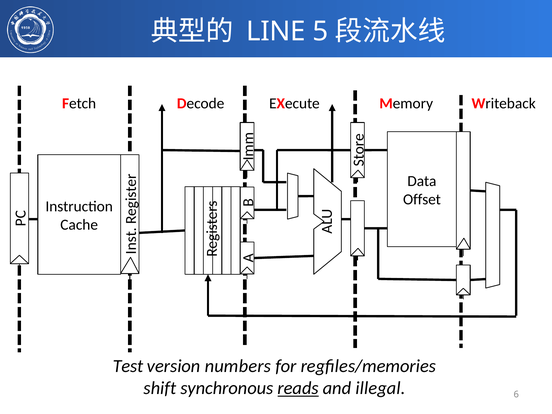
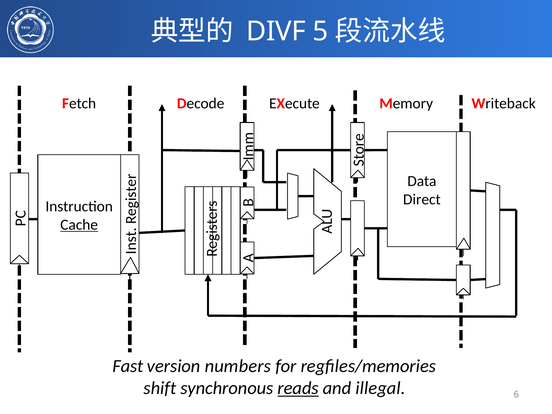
LINE: LINE -> DIVF
Offset: Offset -> Direct
Cache underline: none -> present
Test: Test -> Fast
